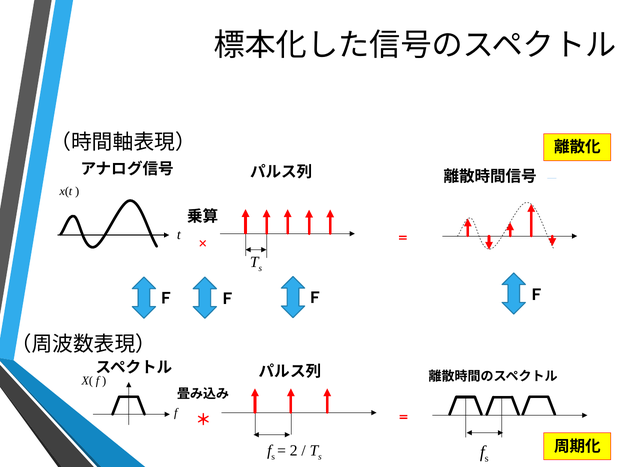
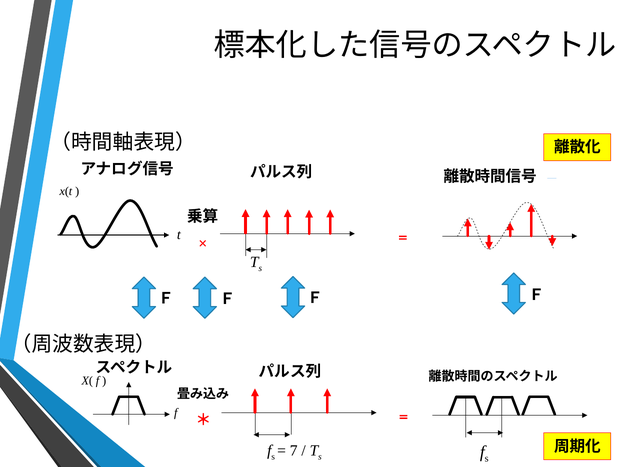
2: 2 -> 7
